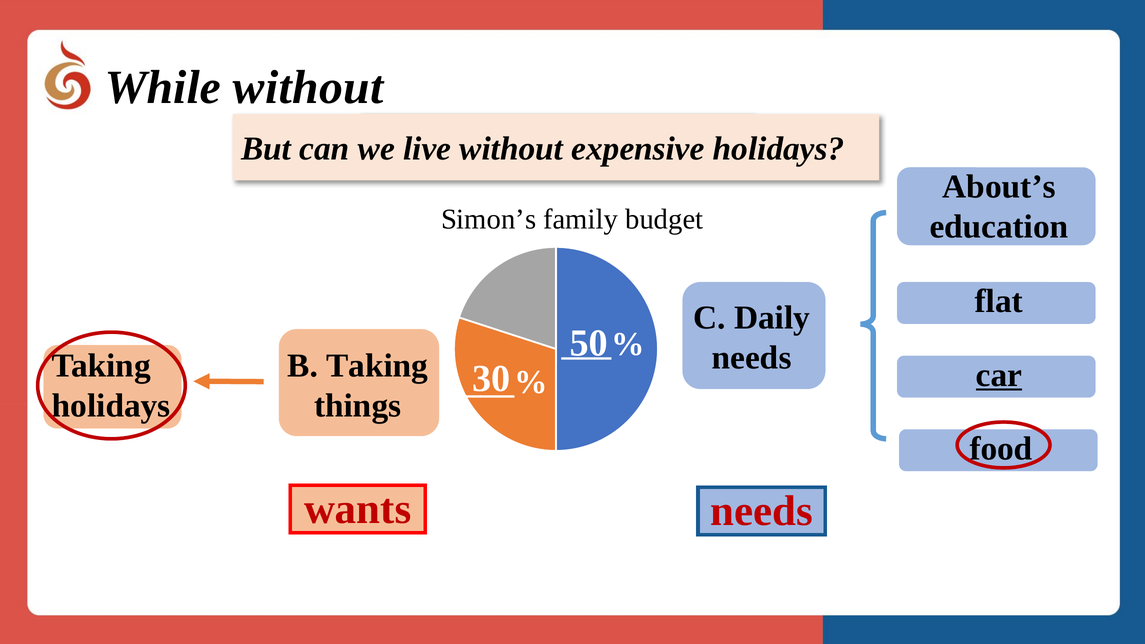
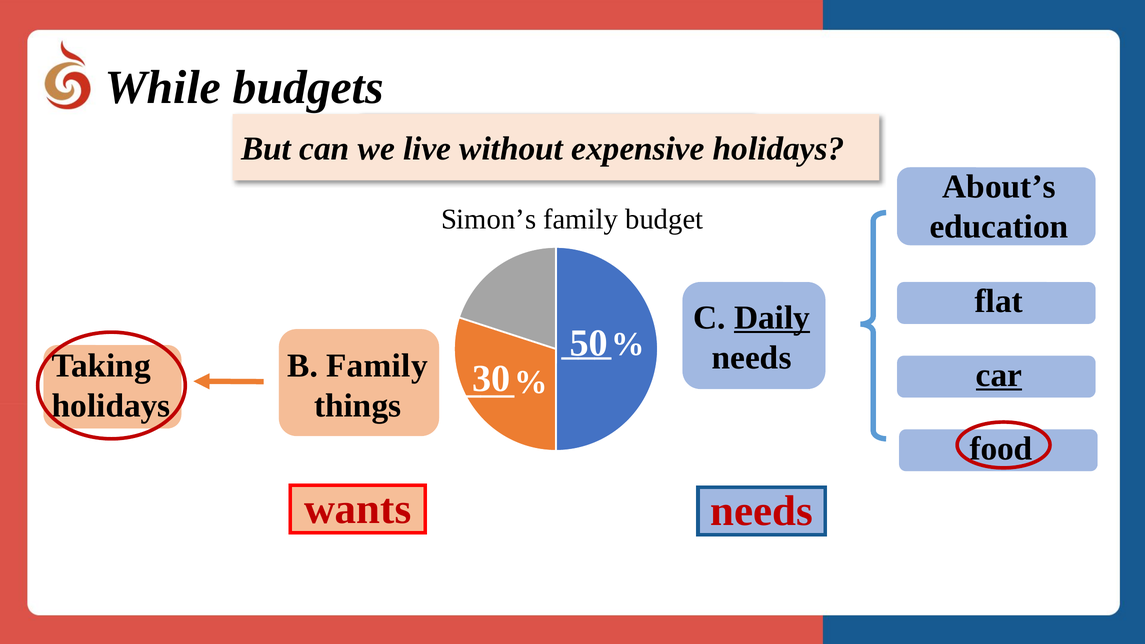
While without: without -> budgets
Daily underline: none -> present
B Taking: Taking -> Family
